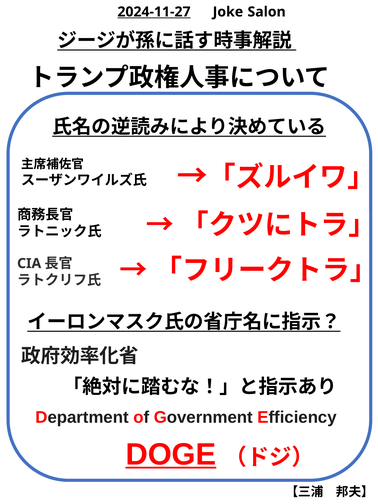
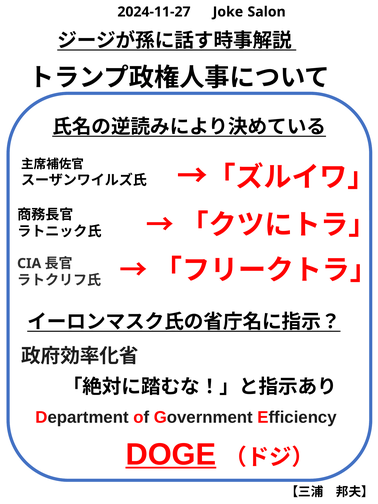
2024-11-27 underline: present -> none
